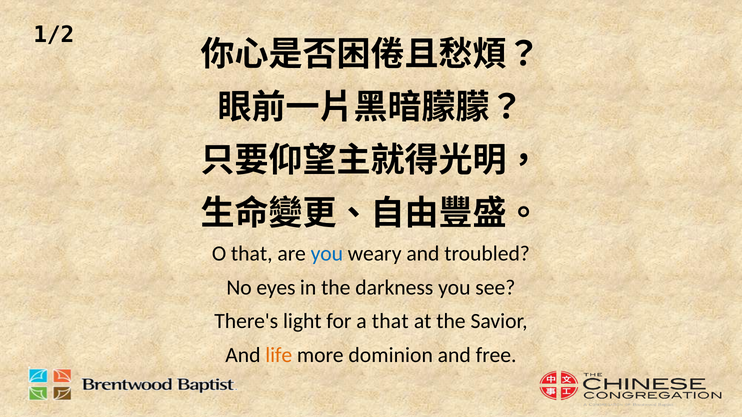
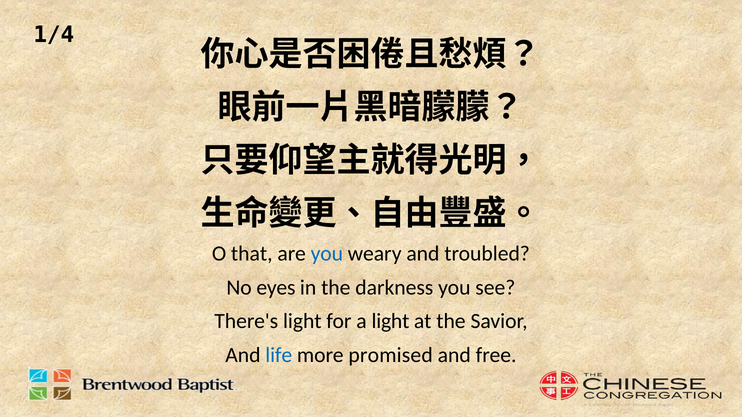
1/2: 1/2 -> 1/4
a that: that -> light
life colour: orange -> blue
dominion: dominion -> promised
